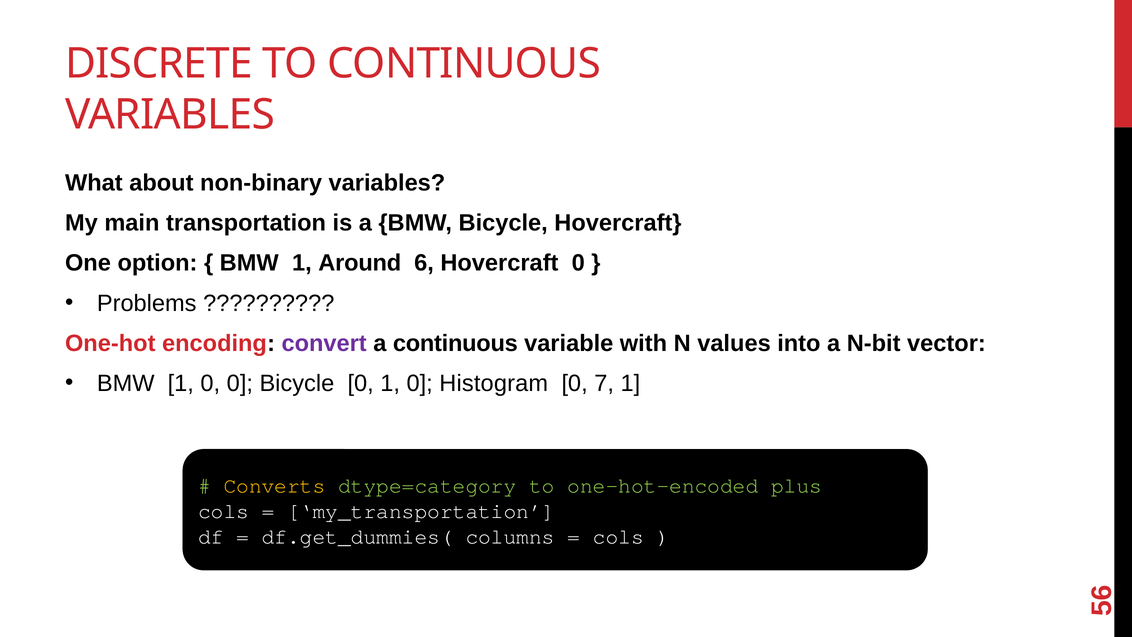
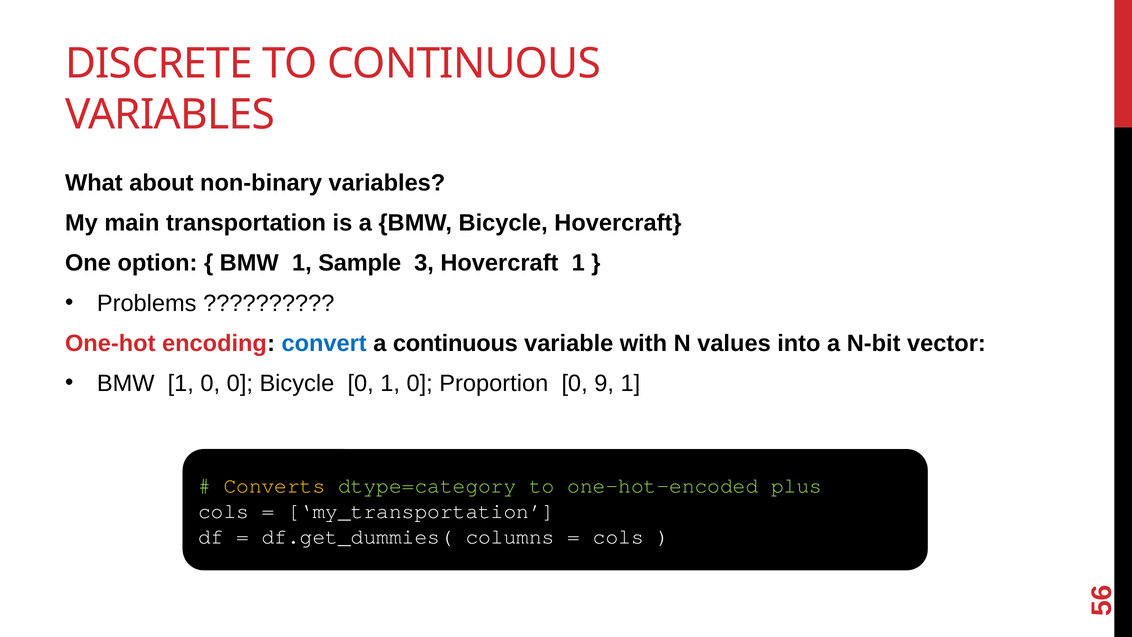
Around: Around -> Sample
6 at (424, 263): 6 -> 3
0 at (578, 263): 0 -> 1
convert colour: purple -> blue
Histogram: Histogram -> Proportion
7: 7 -> 9
